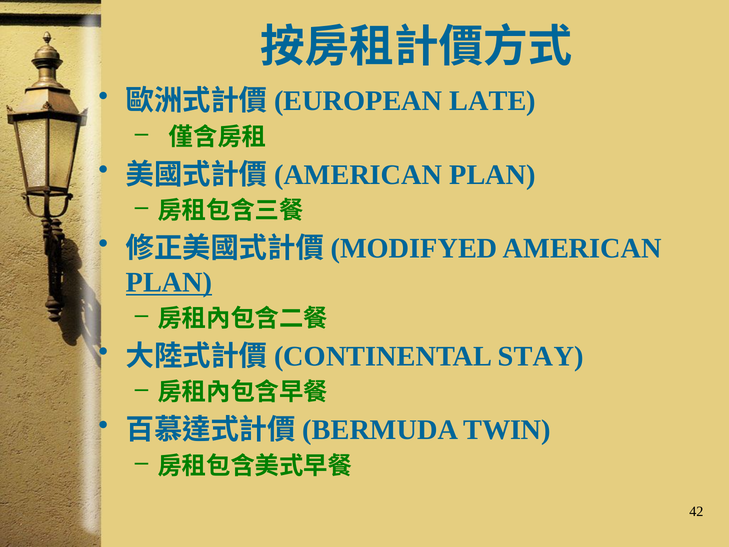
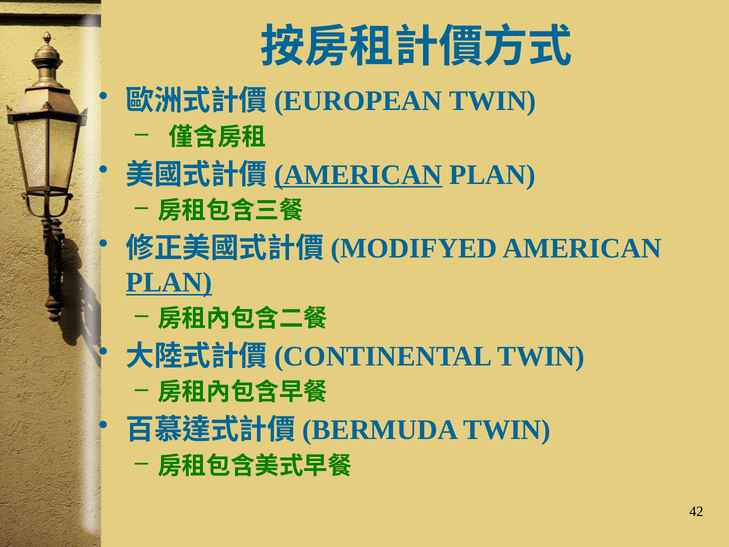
LATE at (493, 101): LATE -> TWIN
AMERICAN at (358, 175) underline: none -> present
STAY at (541, 356): STAY -> TWIN
